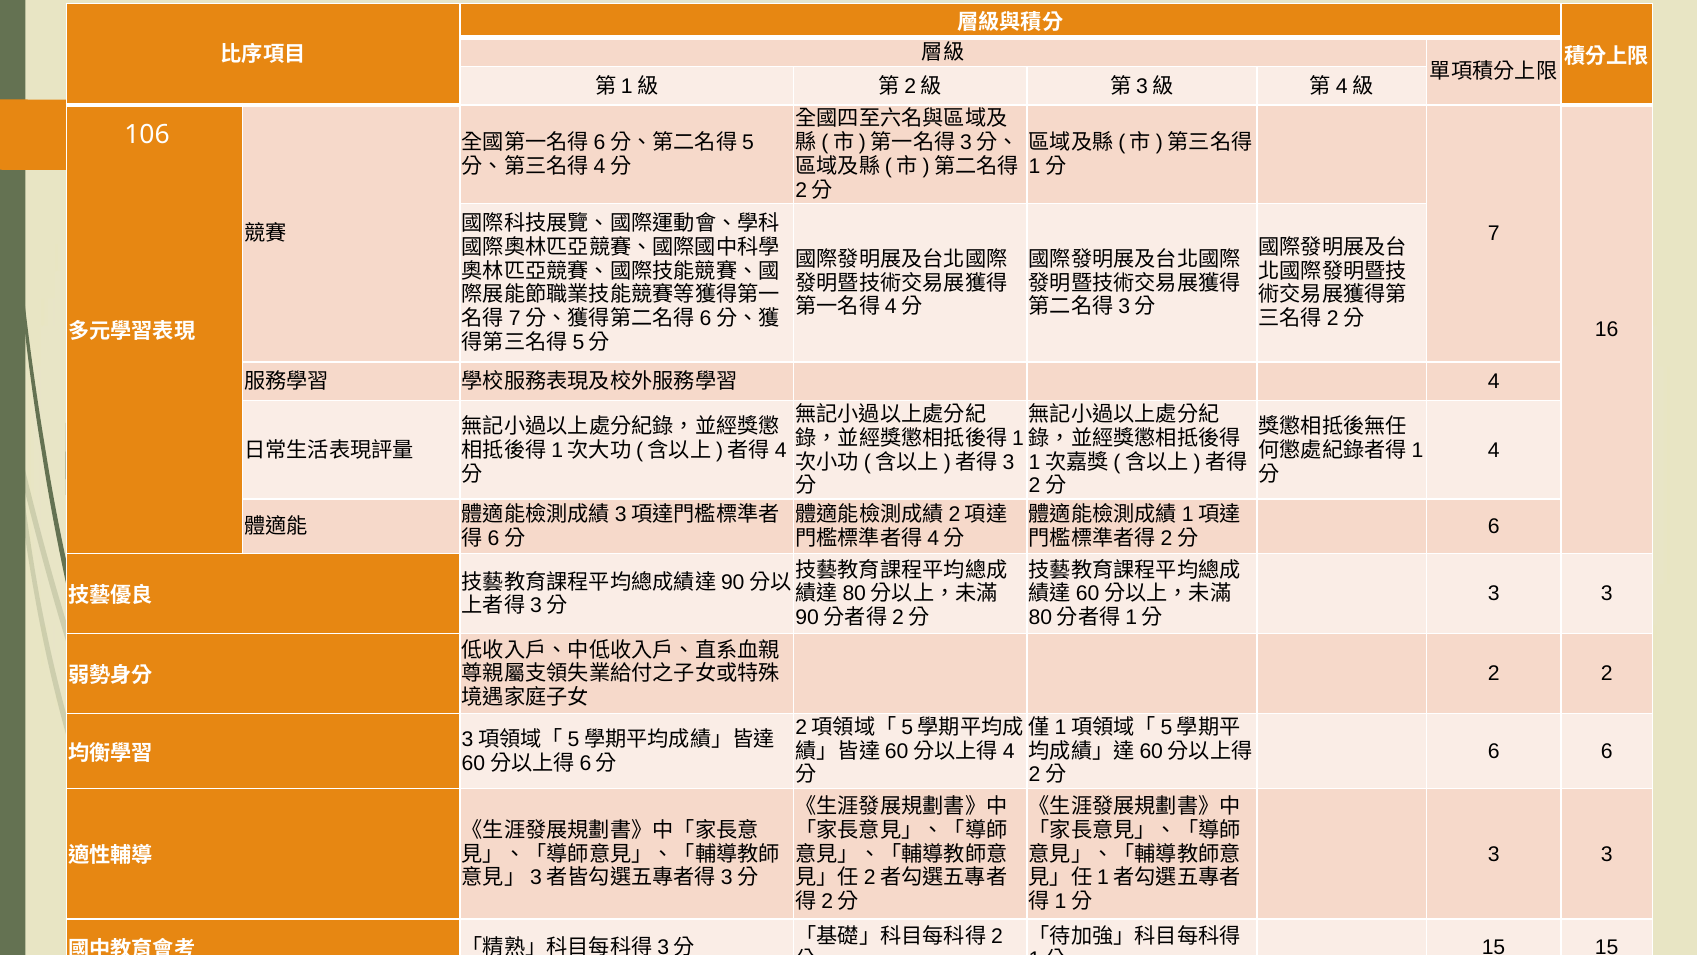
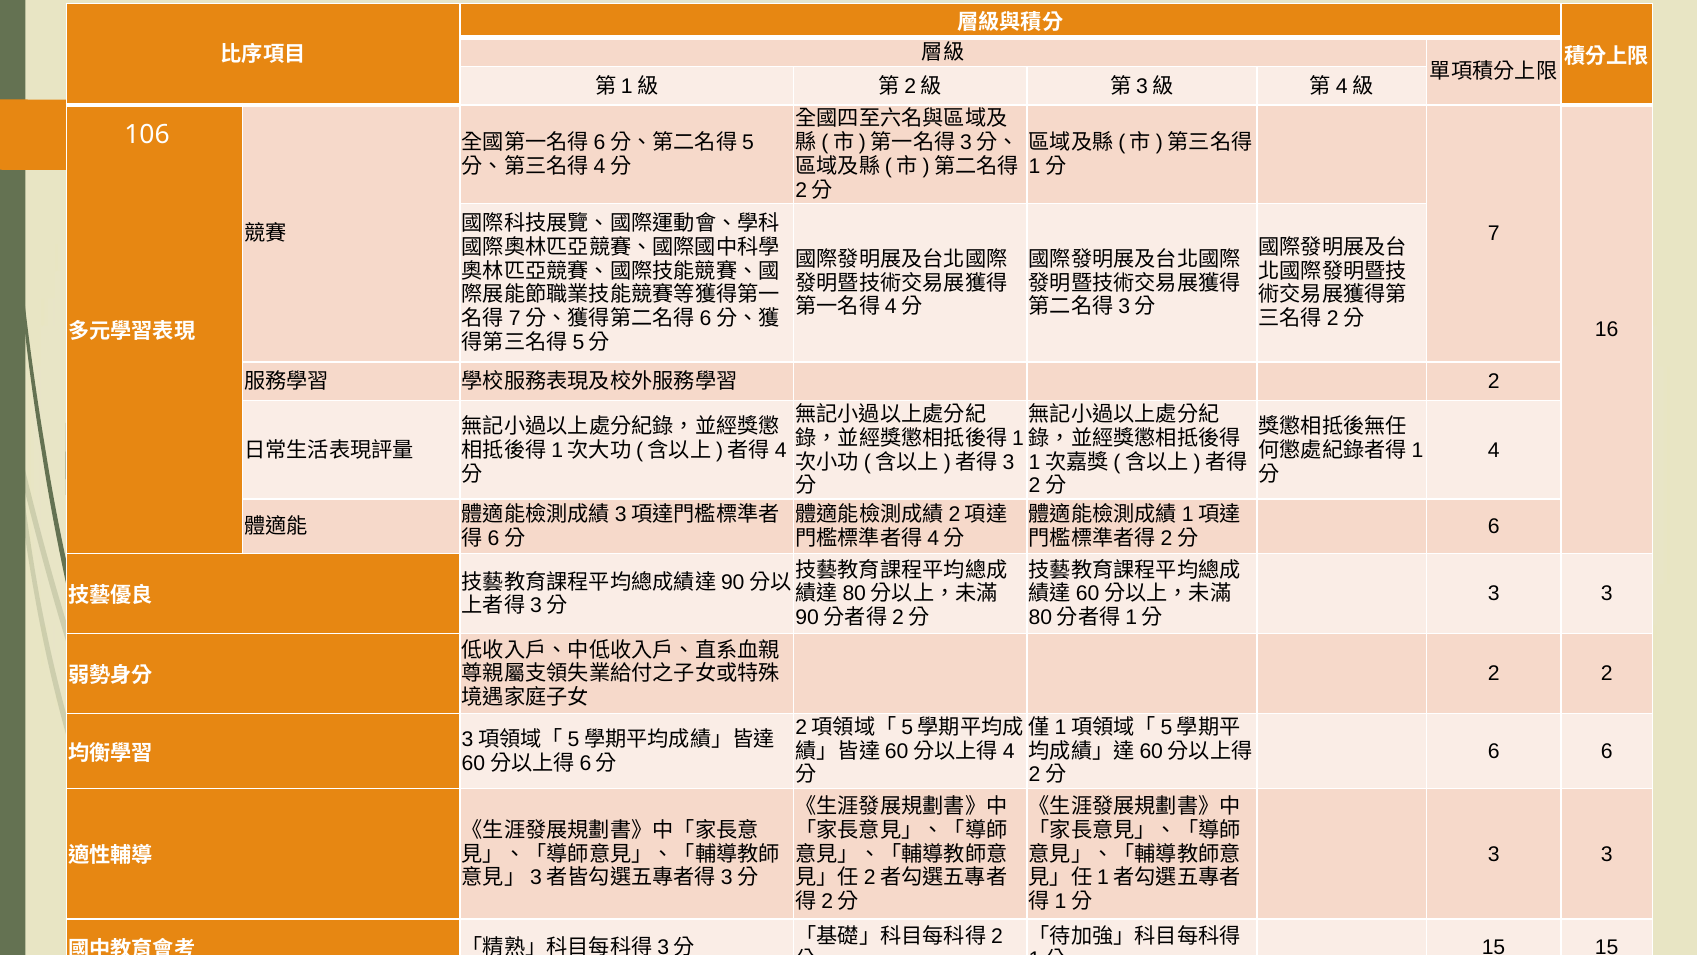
4 at (1494, 381): 4 -> 2
